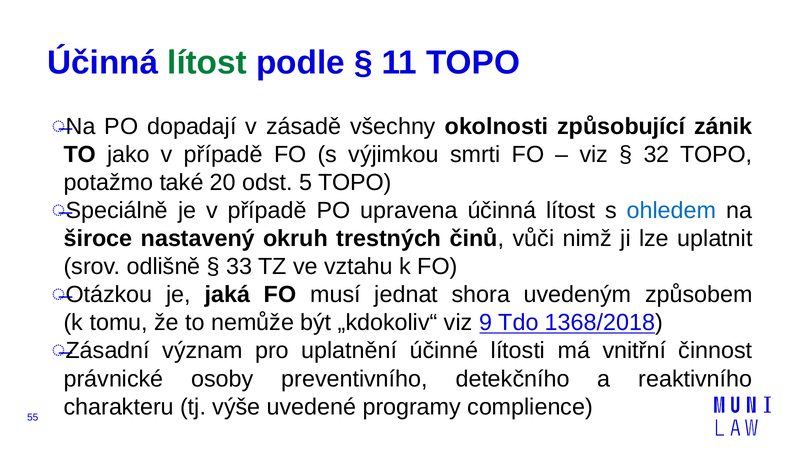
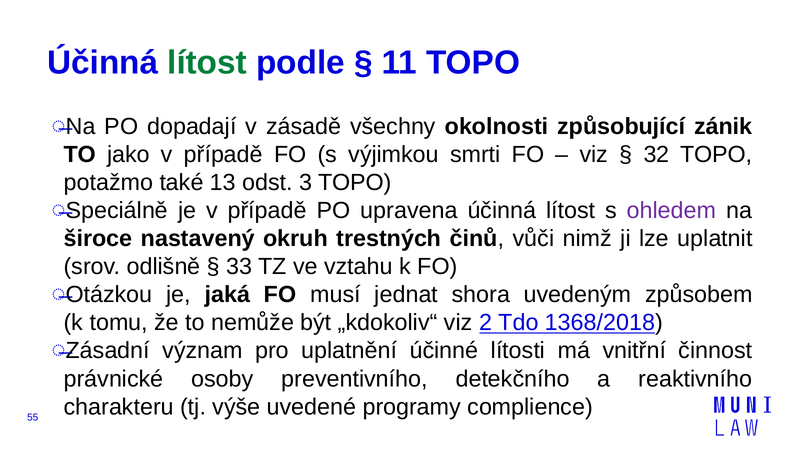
20: 20 -> 13
5: 5 -> 3
ohledem colour: blue -> purple
9: 9 -> 2
